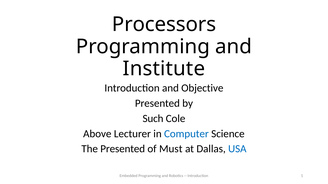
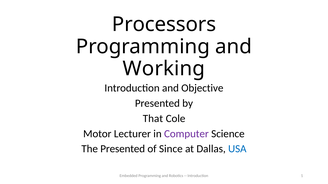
Institute: Institute -> Working
Such: Such -> That
Above: Above -> Motor
Computer colour: blue -> purple
Must: Must -> Since
